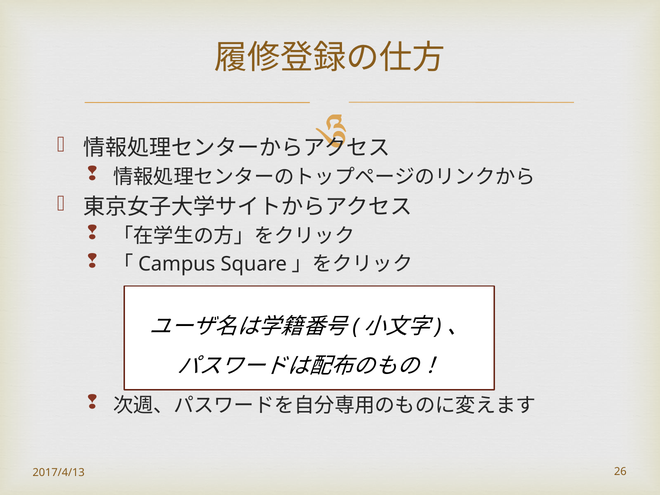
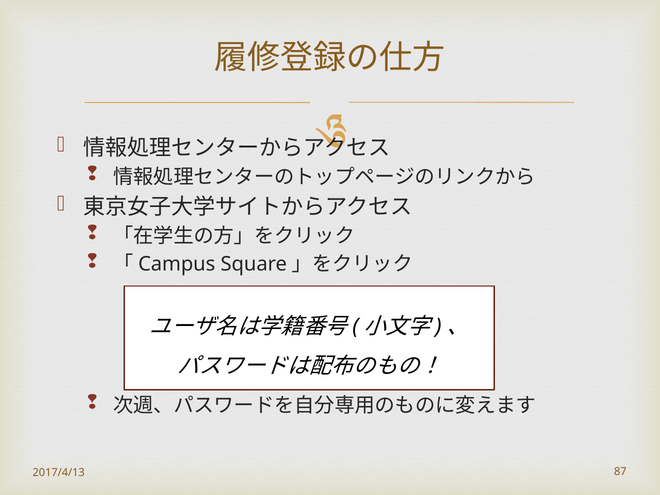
26: 26 -> 87
